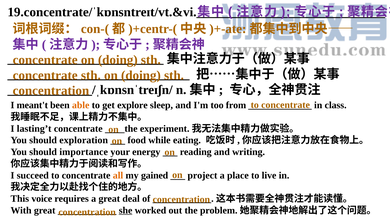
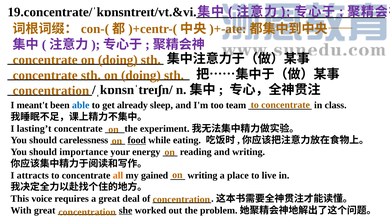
able colour: orange -> blue
explore: explore -> already
from: from -> team
exploration: exploration -> carelessness
food underline: none -> present
succeed: succeed -> attracts
project at (202, 176): project -> writing
